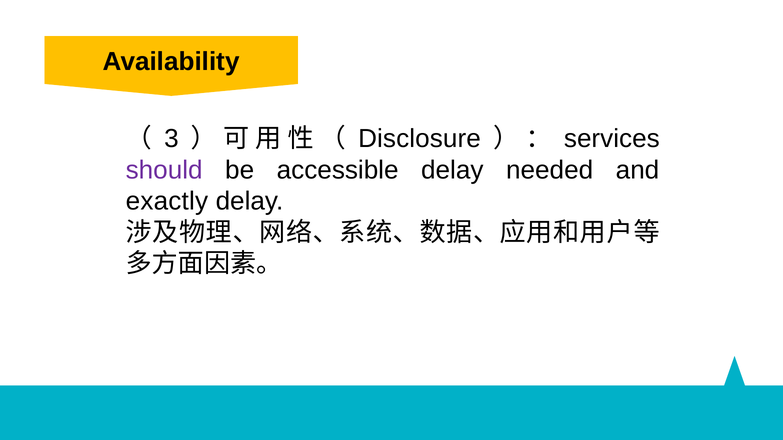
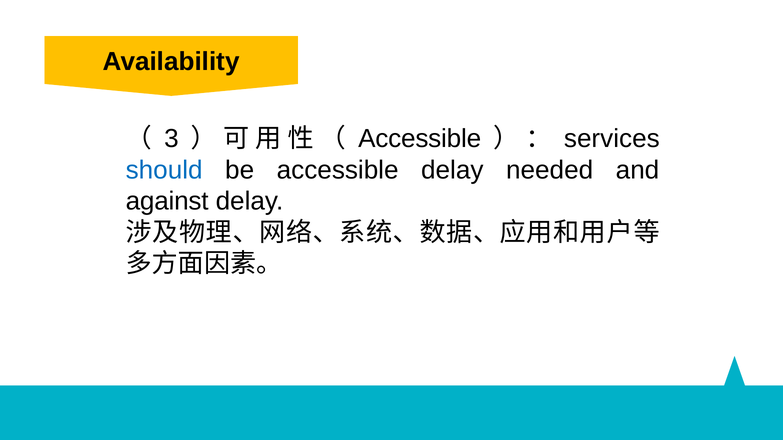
Disclosure at (420, 139): Disclosure -> Accessible
should colour: purple -> blue
exactly: exactly -> against
